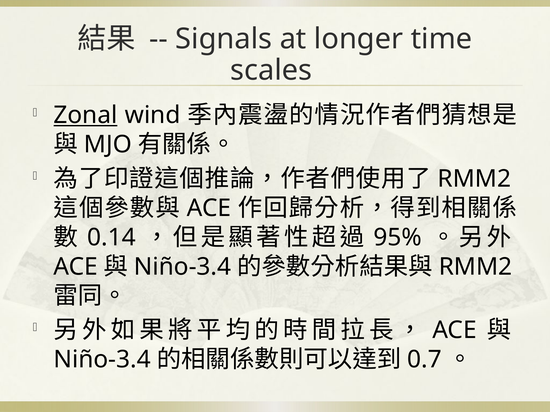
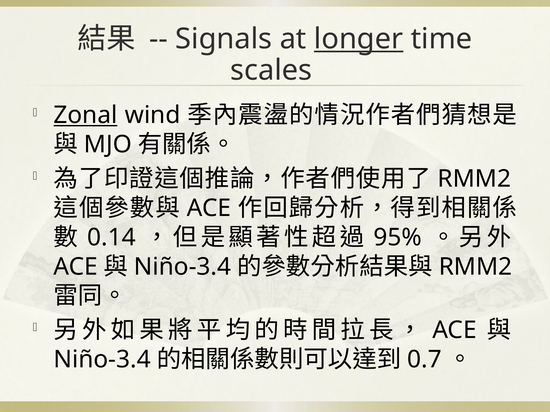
longer underline: none -> present
